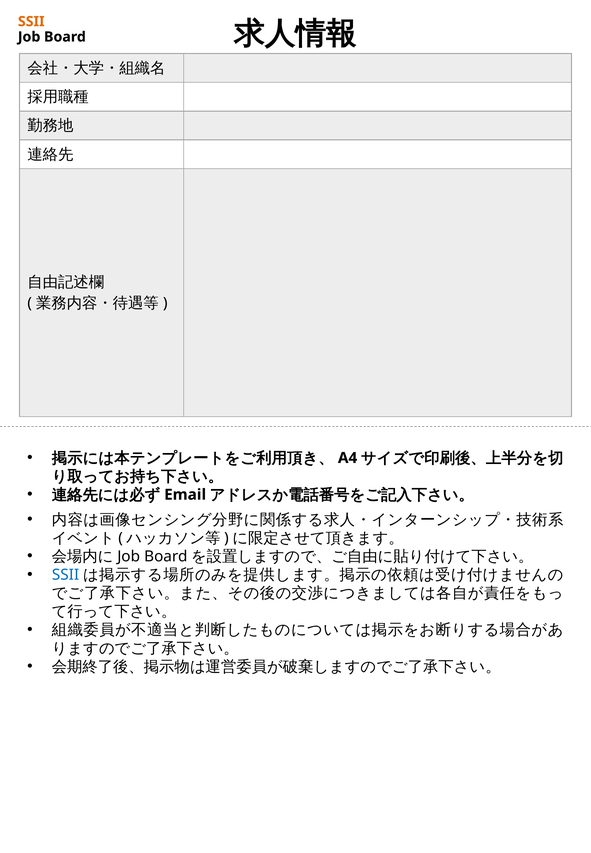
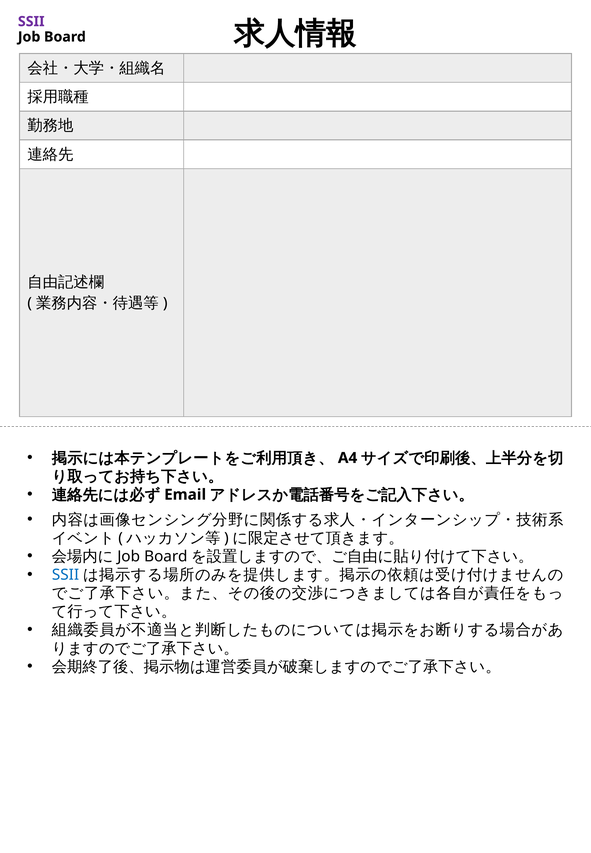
SSII at (31, 22) colour: orange -> purple
